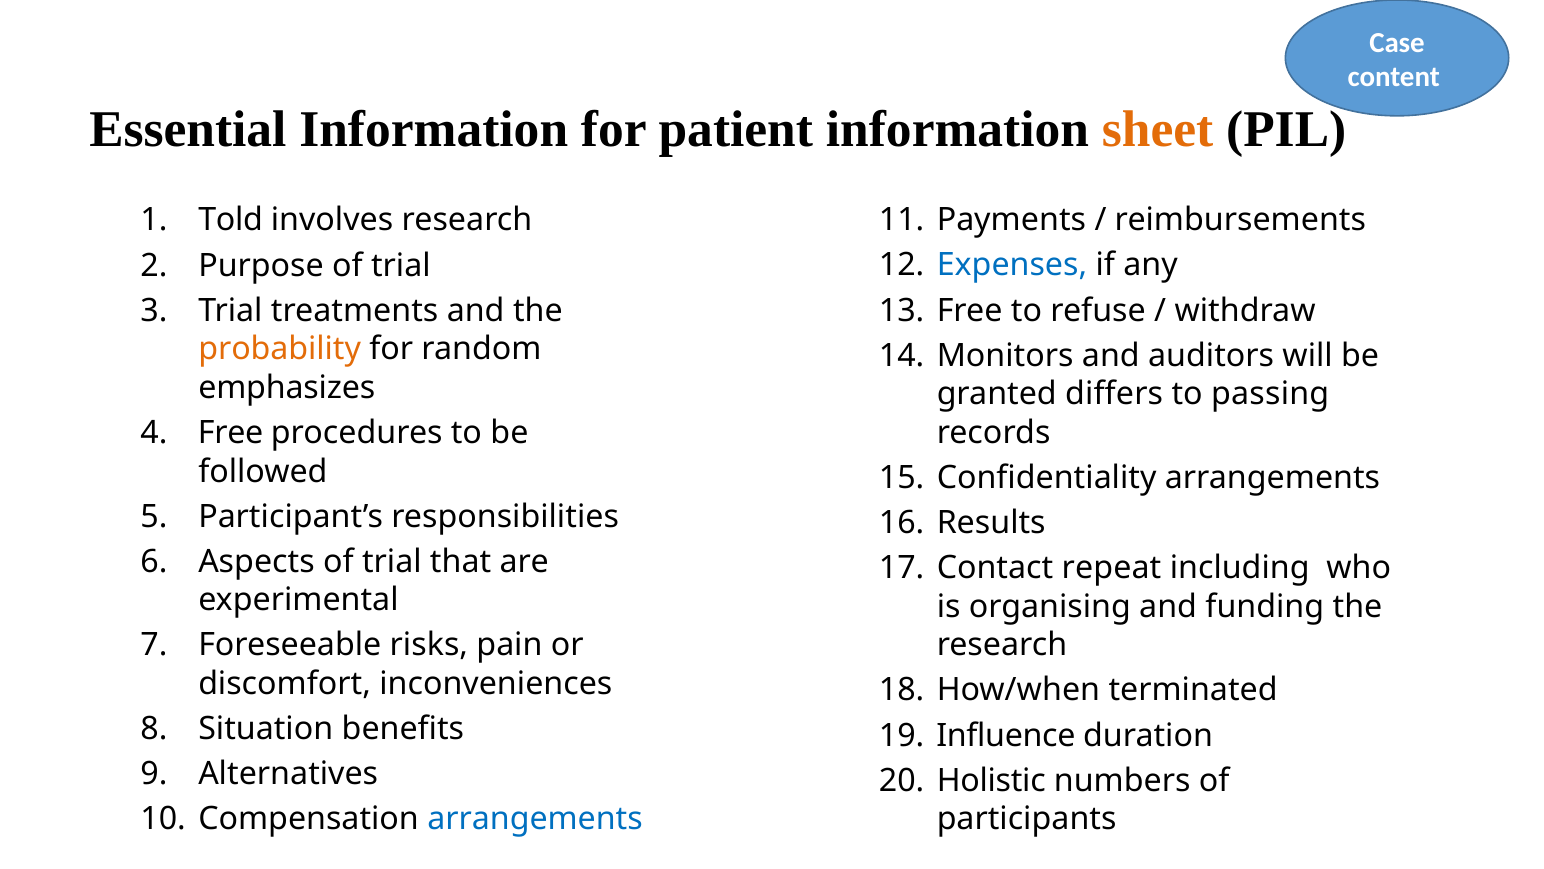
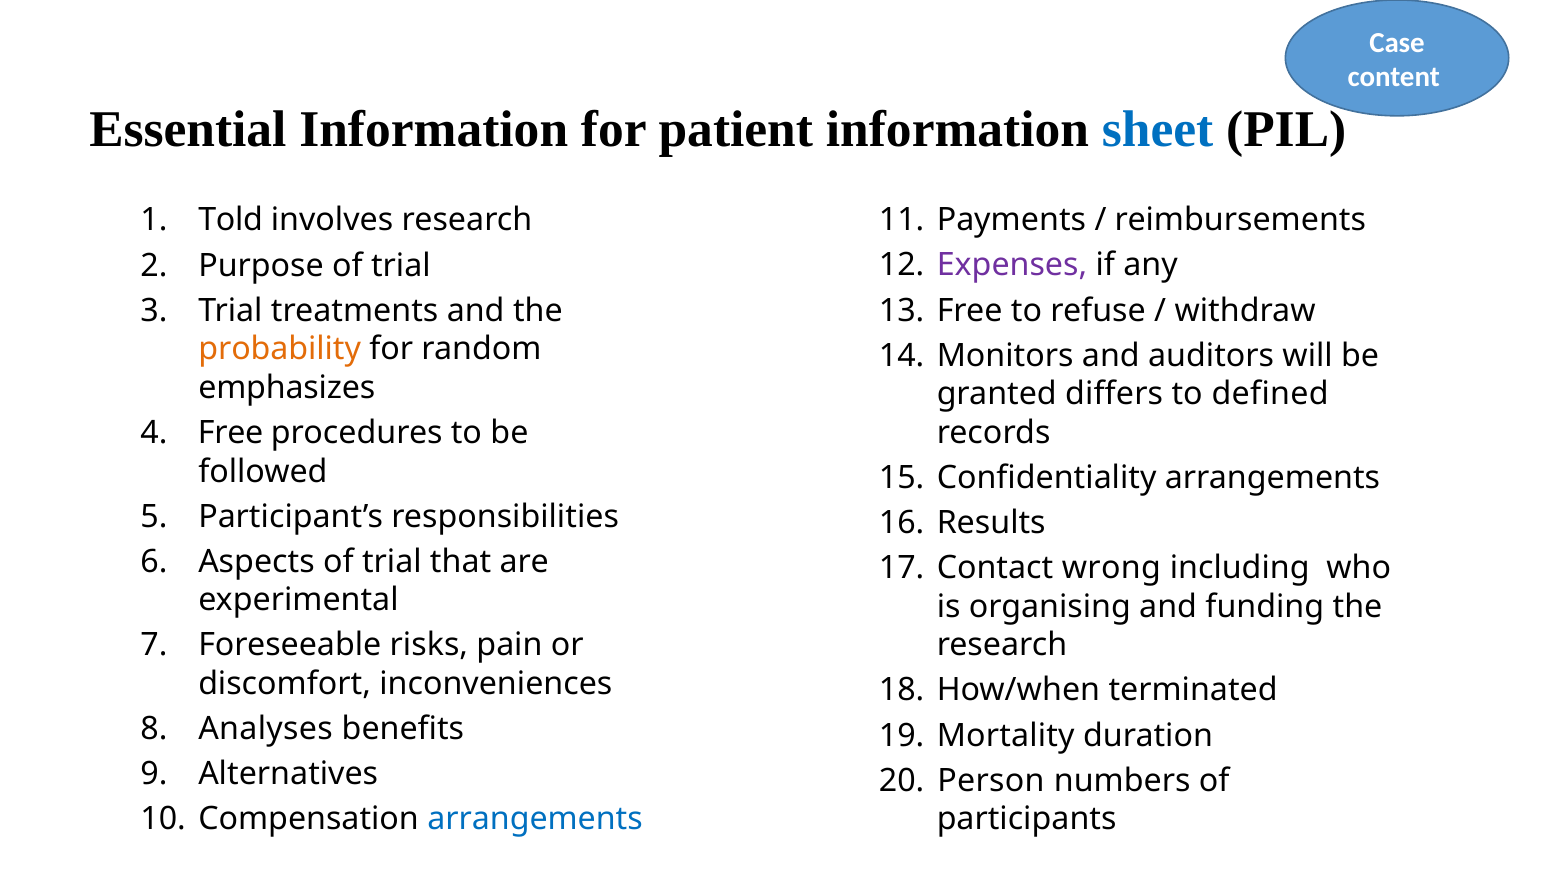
sheet colour: orange -> blue
Expenses colour: blue -> purple
passing: passing -> defined
repeat: repeat -> wrong
Situation: Situation -> Analyses
Influence: Influence -> Mortality
Holistic: Holistic -> Person
